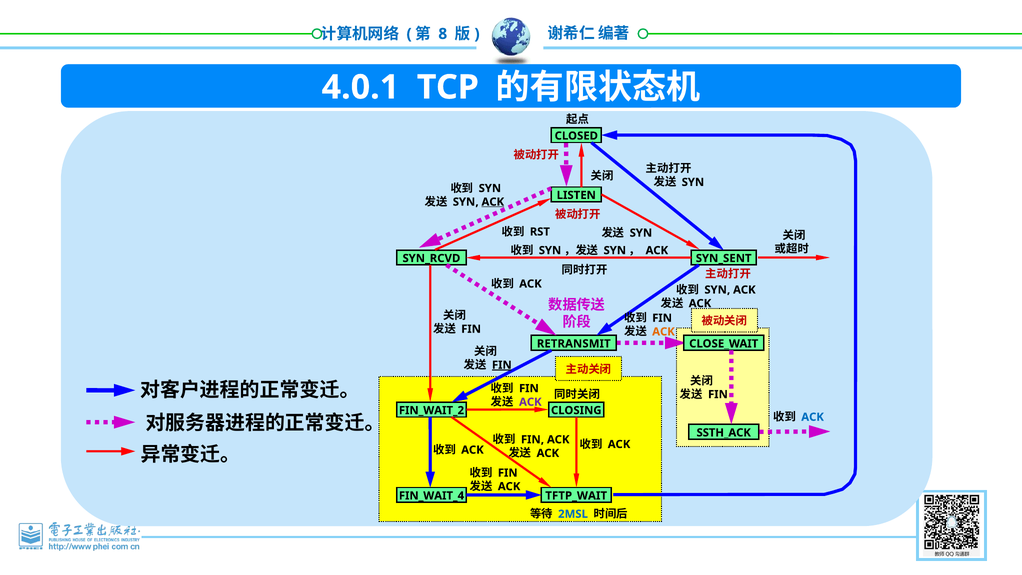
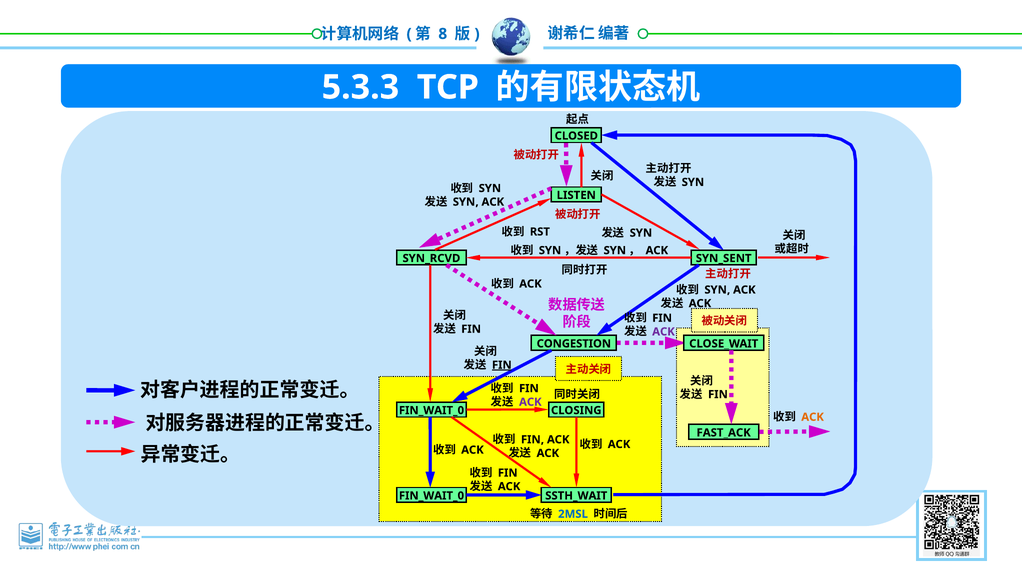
4.0.1: 4.0.1 -> 5.3.3
ACK at (493, 202) underline: present -> none
ACK at (663, 332) colour: orange -> purple
RETRANSMIT: RETRANSMIT -> CONGESTION
FIN_WAIT_2 at (431, 410): FIN_WAIT_2 -> FIN_WAIT_0
ACK at (813, 417) colour: blue -> orange
SSTH_ACK: SSTH_ACK -> FAST_ACK
FIN_WAIT_4 at (431, 496): FIN_WAIT_4 -> FIN_WAIT_0
TFTP_WAIT: TFTP_WAIT -> SSTH_WAIT
